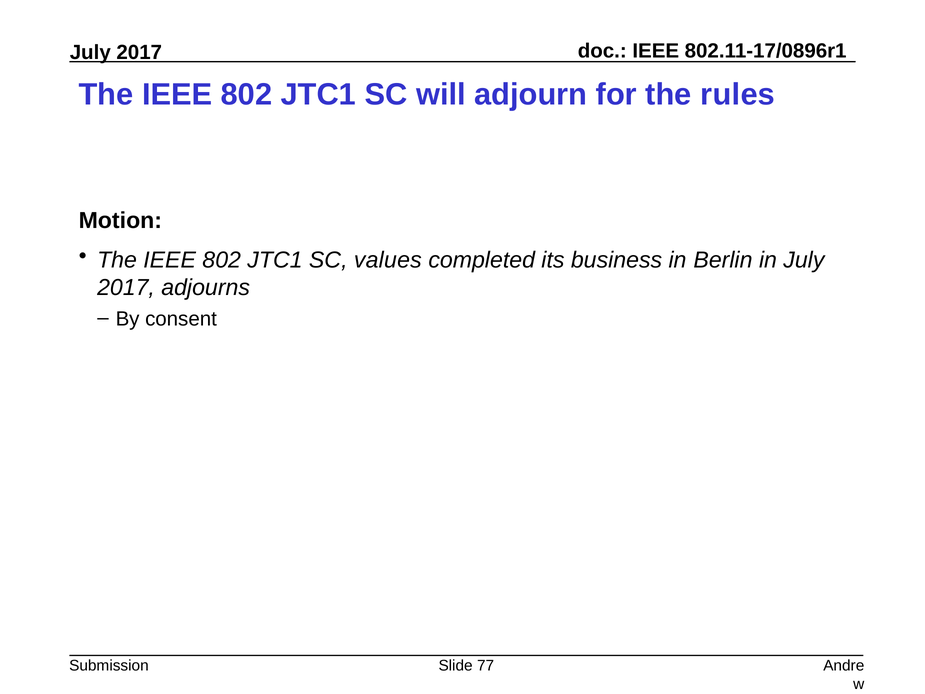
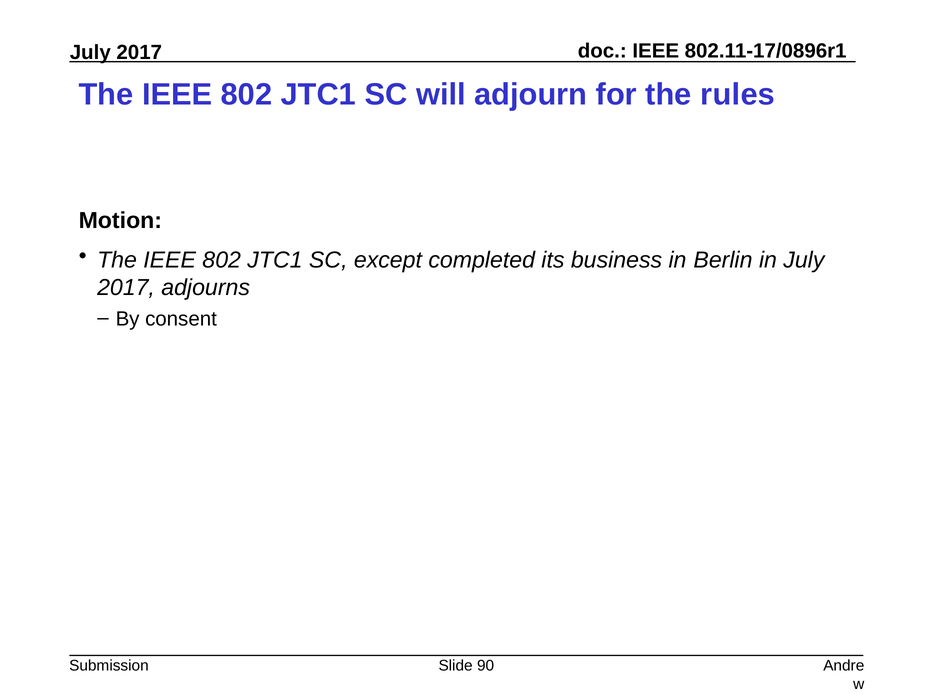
values: values -> except
77: 77 -> 90
